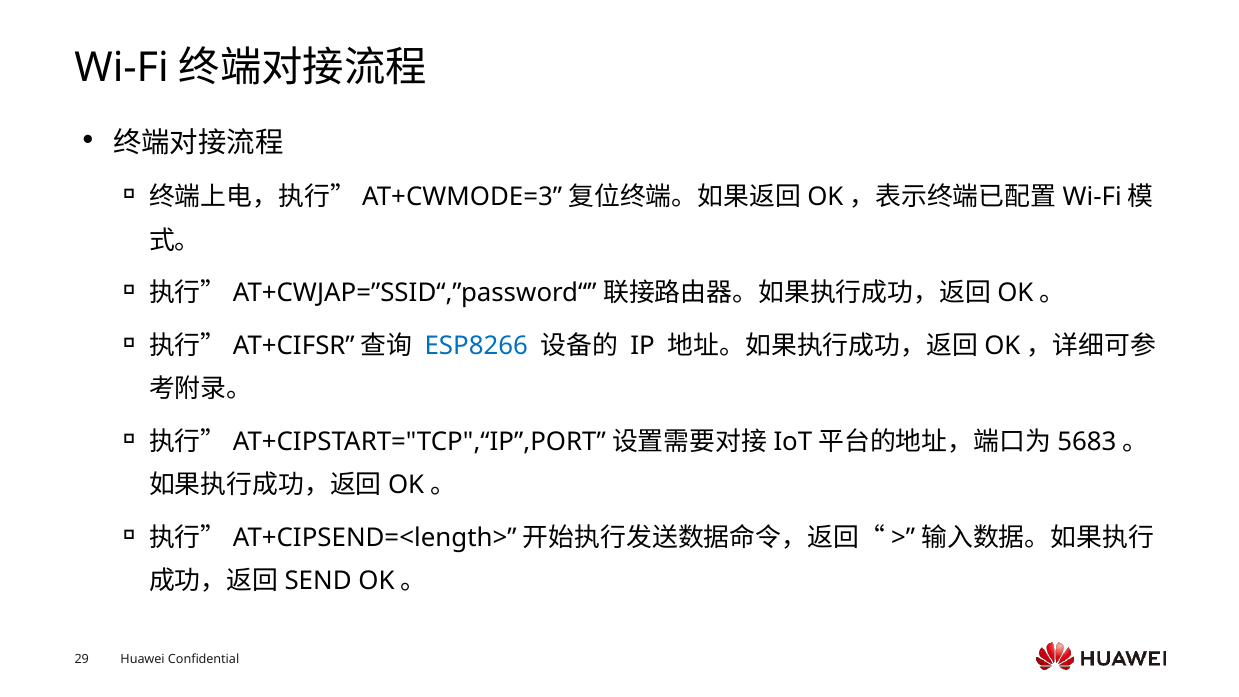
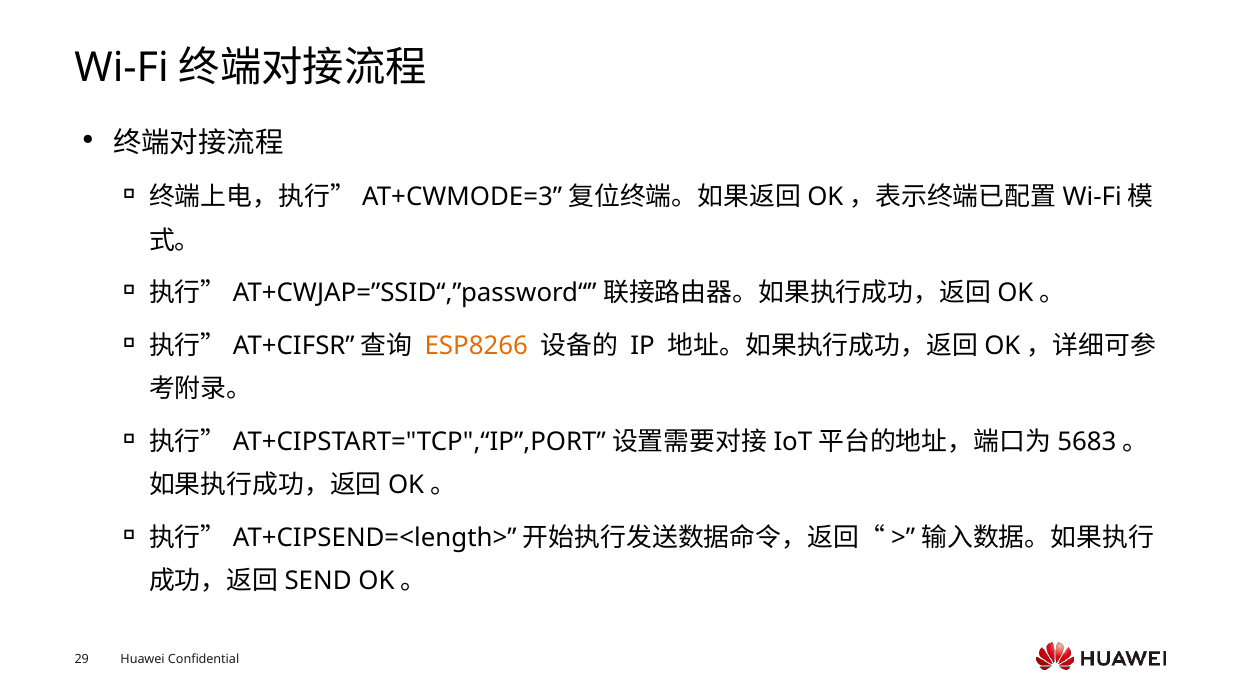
ESP8266 colour: blue -> orange
